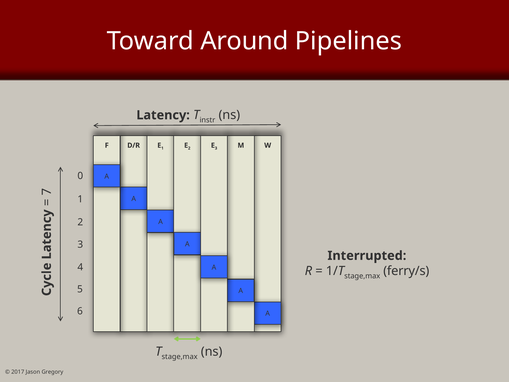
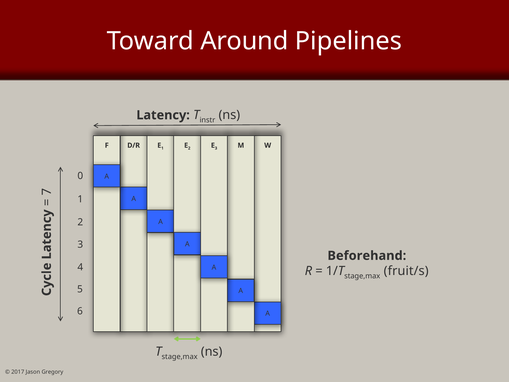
Interrupted: Interrupted -> Beforehand
ferry/s: ferry/s -> fruit/s
